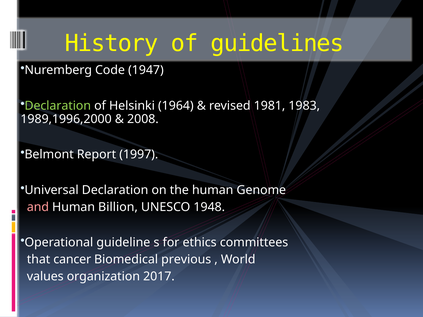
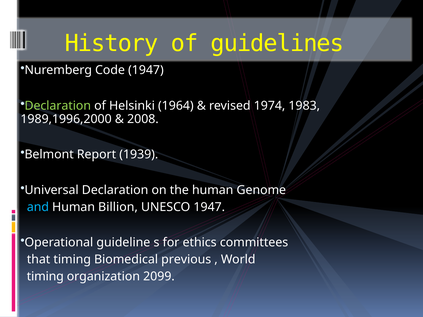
1981: 1981 -> 1974
1997: 1997 -> 1939
and colour: pink -> light blue
UNESCO 1948: 1948 -> 1947
that cancer: cancer -> timing
values at (45, 277): values -> timing
2017: 2017 -> 2099
